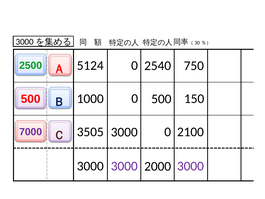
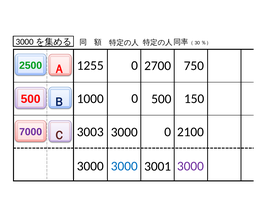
5124: 5124 -> 1255
2540: 2540 -> 2700
3505: 3505 -> 3003
3000 at (124, 166) colour: purple -> blue
2000: 2000 -> 3001
